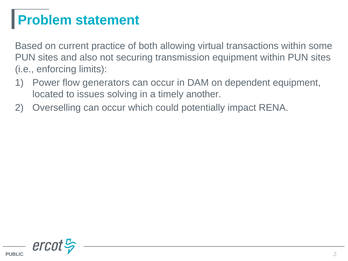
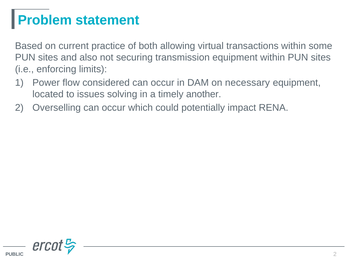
generators: generators -> considered
dependent: dependent -> necessary
